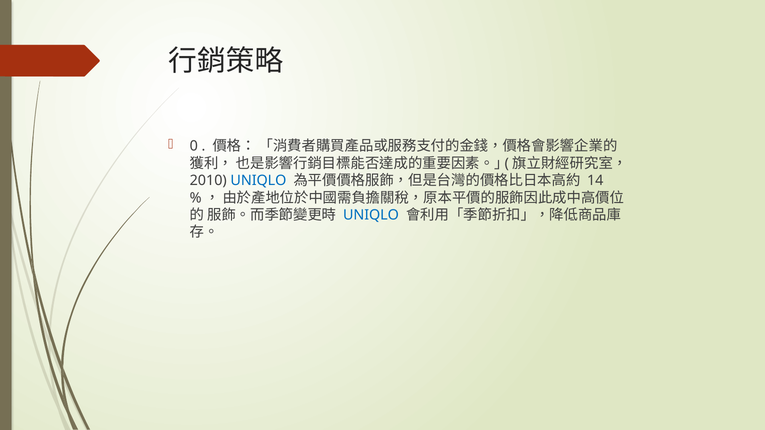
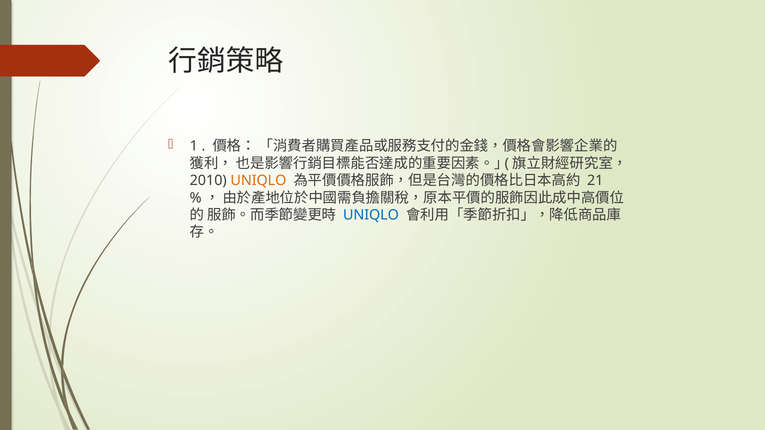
0: 0 -> 1
UNIQLO at (258, 181) colour: blue -> orange
14: 14 -> 21
